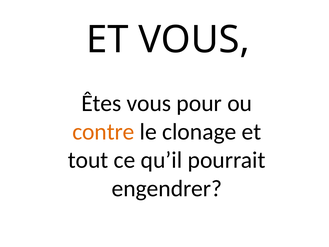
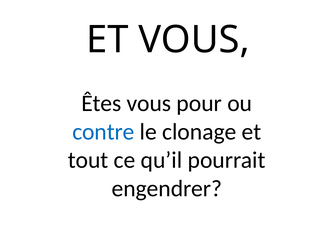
contre colour: orange -> blue
